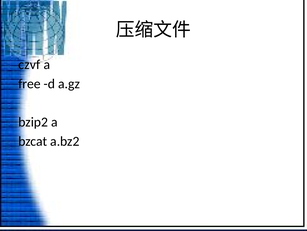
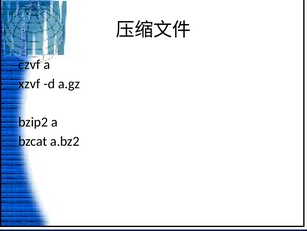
free: free -> xzvf
